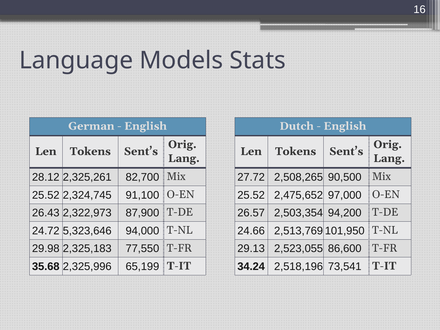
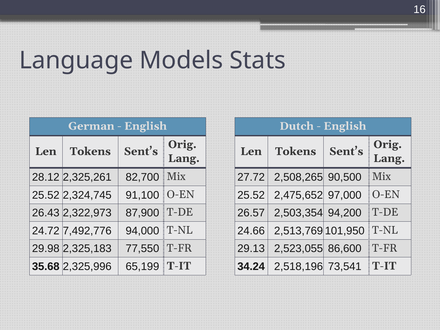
5,323,646: 5,323,646 -> 7,492,776
